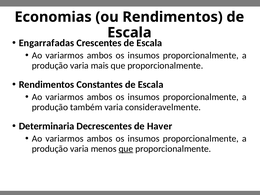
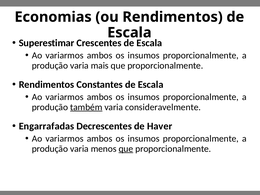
Engarrafadas: Engarrafadas -> Superestimar
também underline: none -> present
Determinaria: Determinaria -> Engarrafadas
